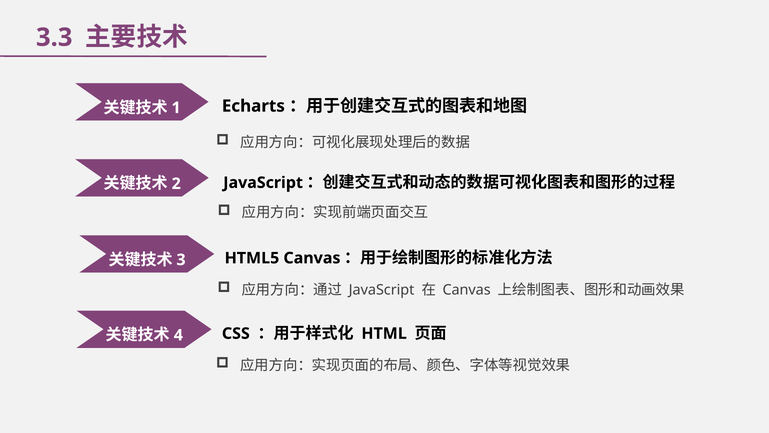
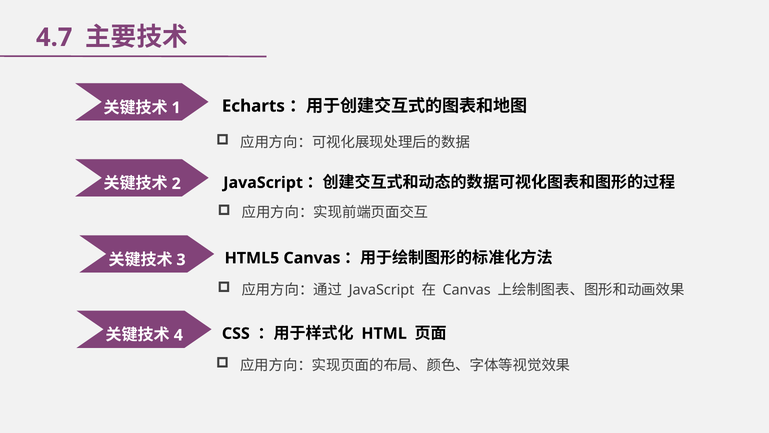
3.3: 3.3 -> 4.7
